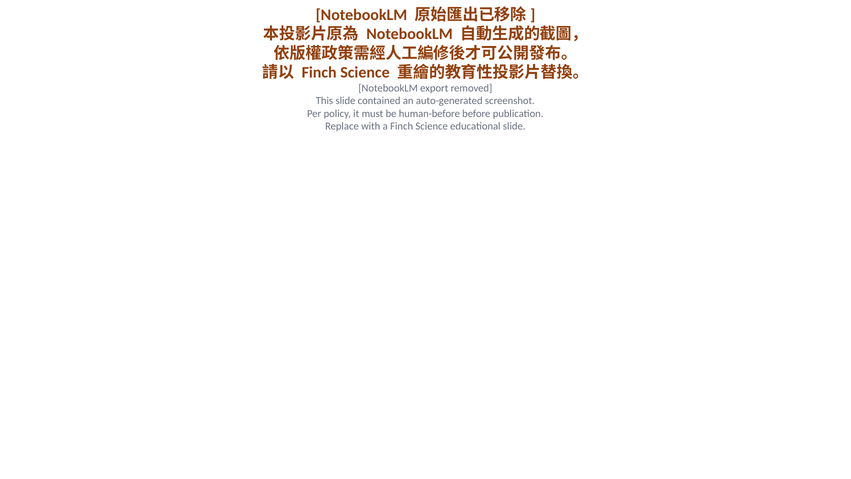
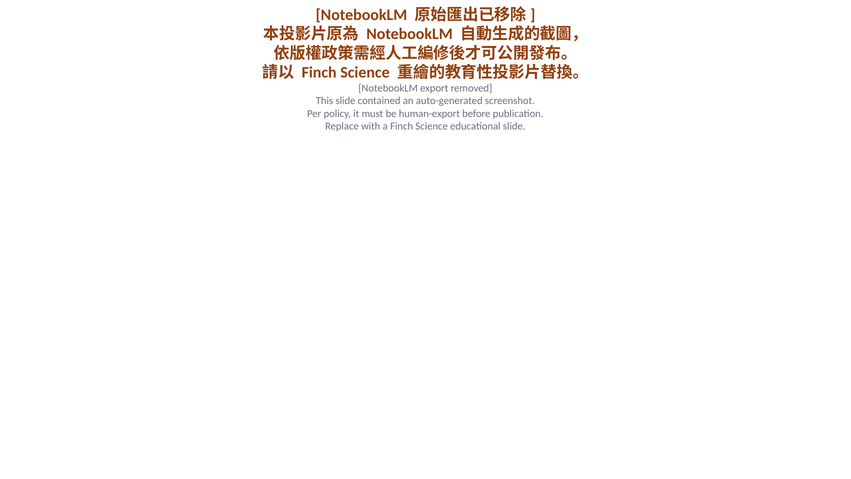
human-before: human-before -> human-export
